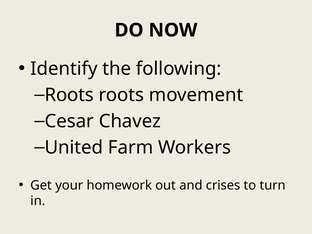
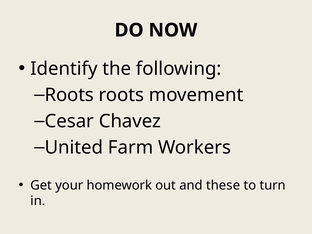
crises: crises -> these
